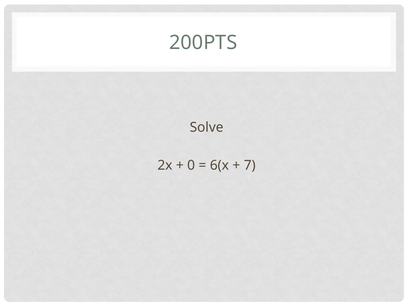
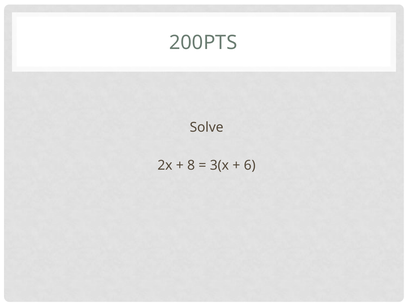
0: 0 -> 8
6(x: 6(x -> 3(x
7: 7 -> 6
